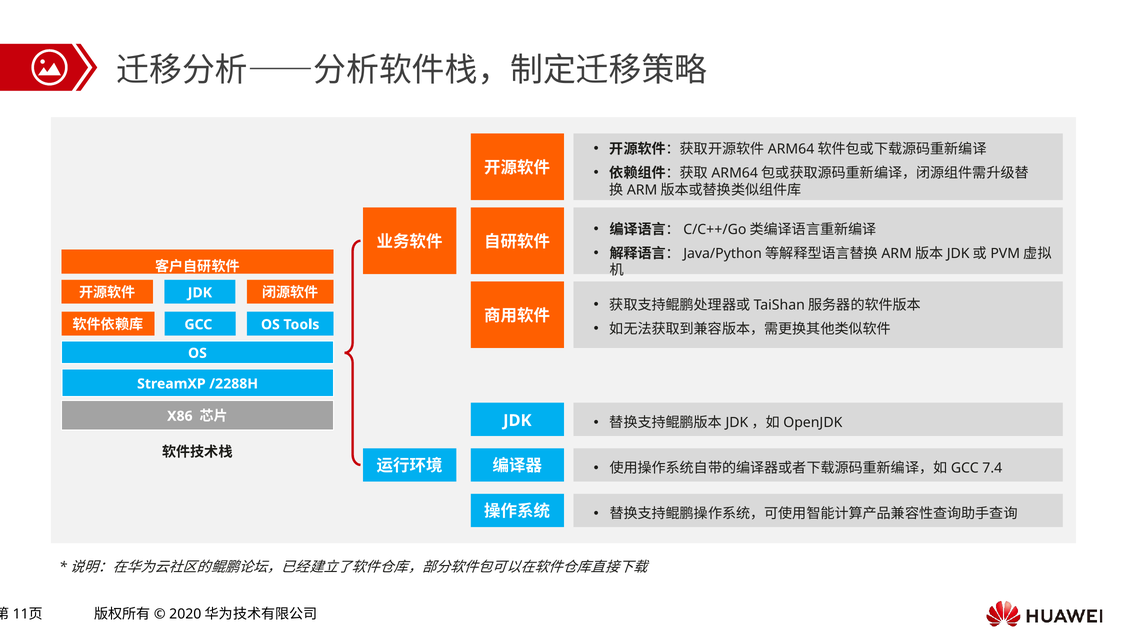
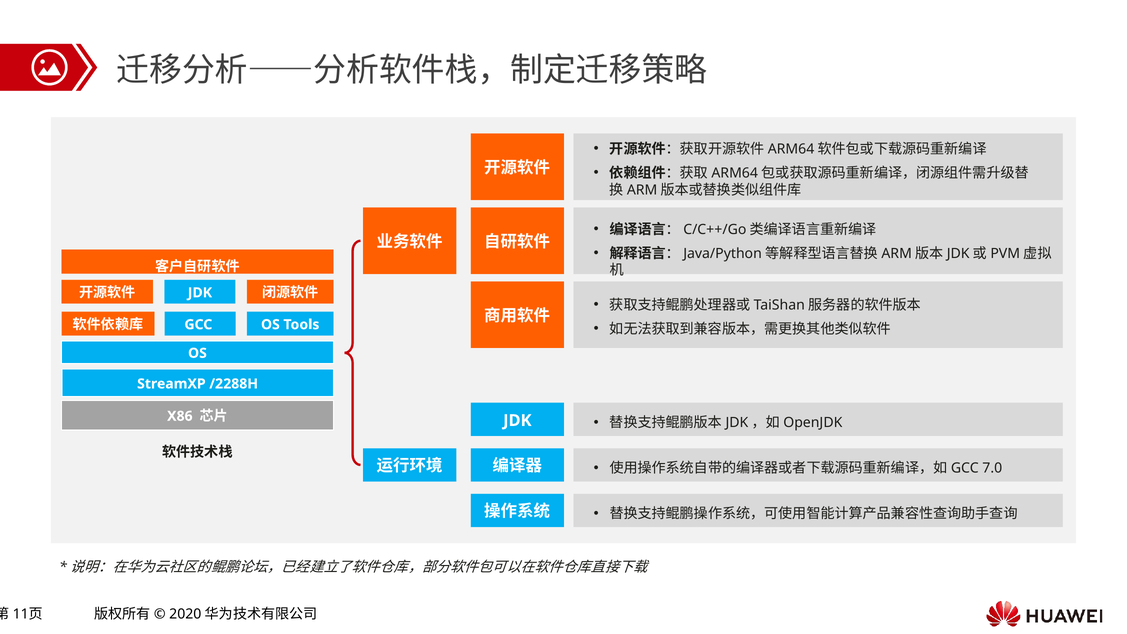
7.4: 7.4 -> 7.0
